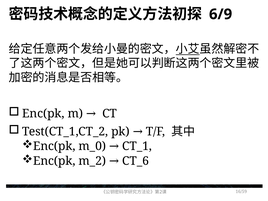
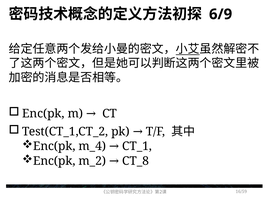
m_0: m_0 -> m_4
CT_6: CT_6 -> CT_8
